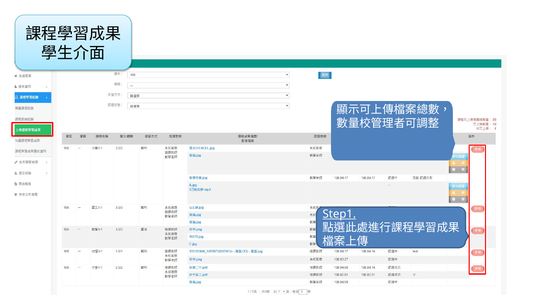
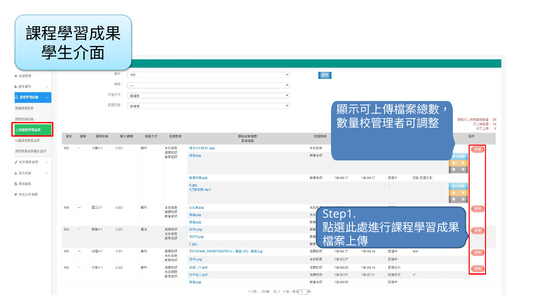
Step1 underline: present -> none
